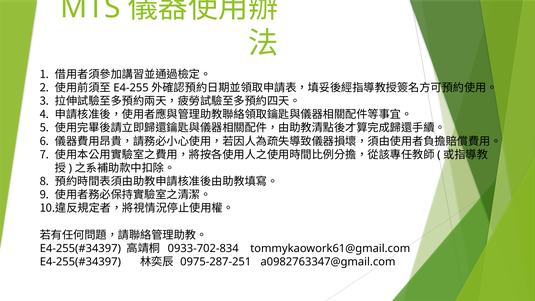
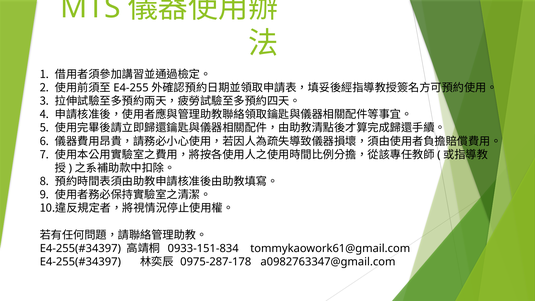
0933-702-834: 0933-702-834 -> 0933-151-834
0975-287-251: 0975-287-251 -> 0975-287-178
